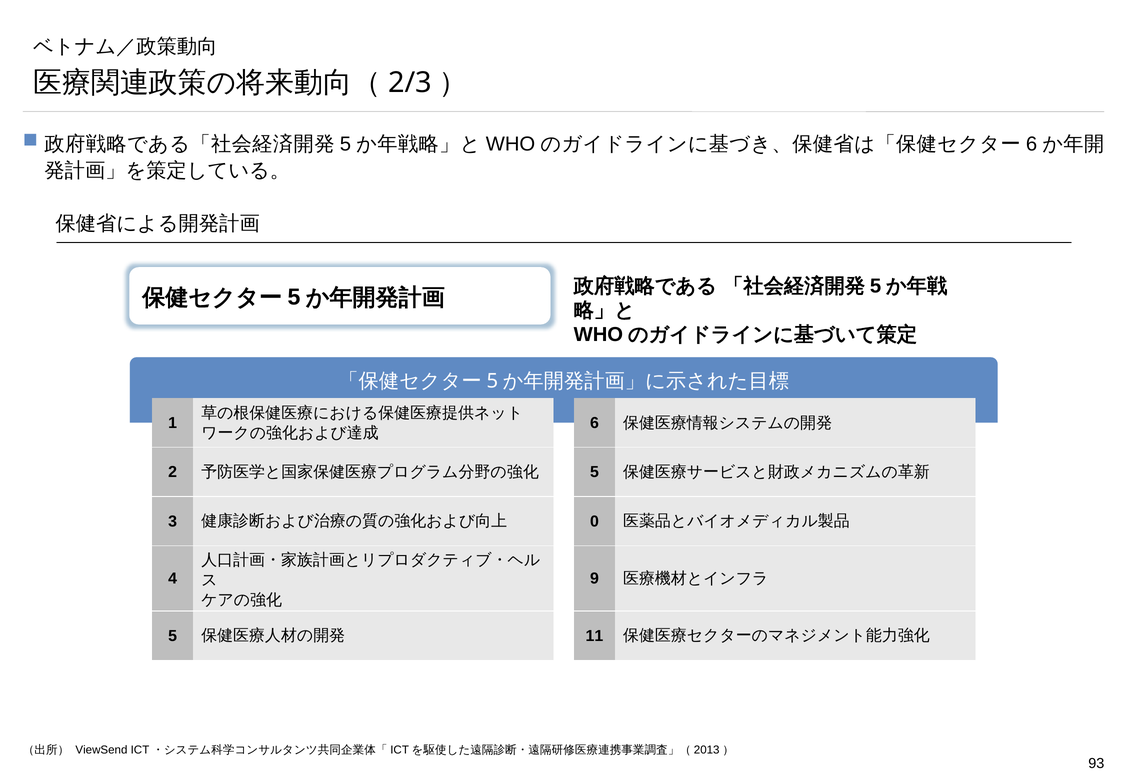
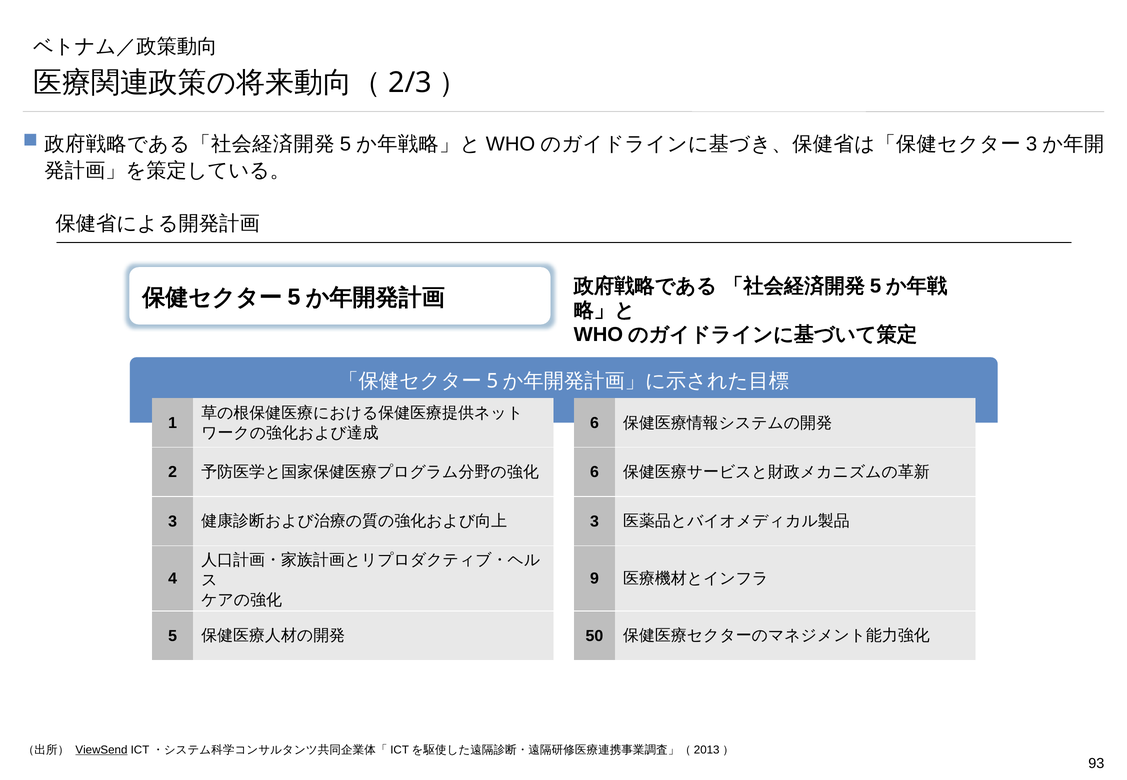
6 at (1032, 144): 6 -> 3
5 at (594, 472): 5 -> 6
0 at (594, 521): 0 -> 3
11: 11 -> 50
ViewSend underline: none -> present
